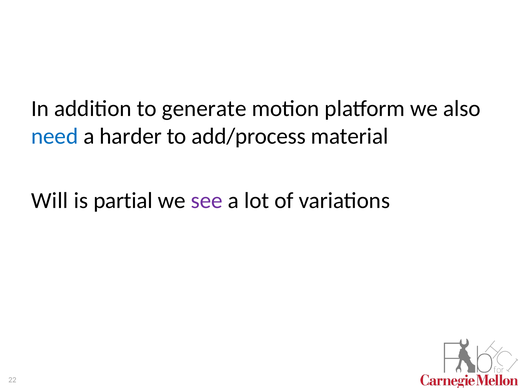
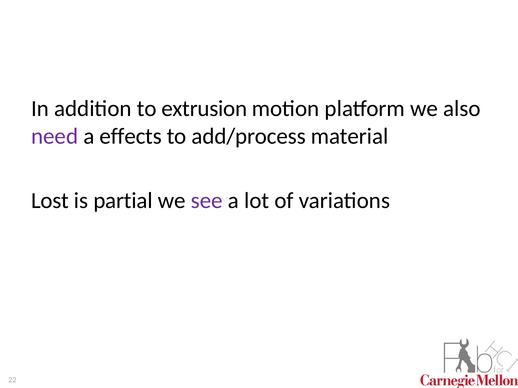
generate: generate -> extrusion
need colour: blue -> purple
harder: harder -> effects
Will: Will -> Lost
